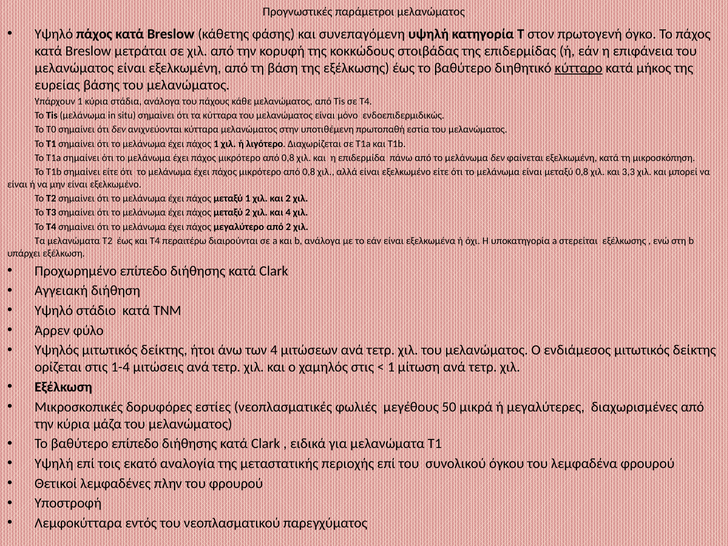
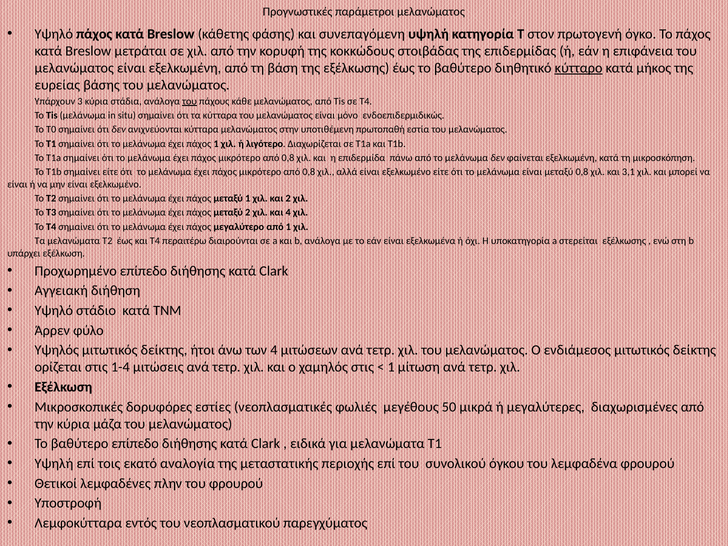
Υπάρχουν 1: 1 -> 3
του at (190, 101) underline: none -> present
3,3: 3,3 -> 3,1
από 2: 2 -> 1
